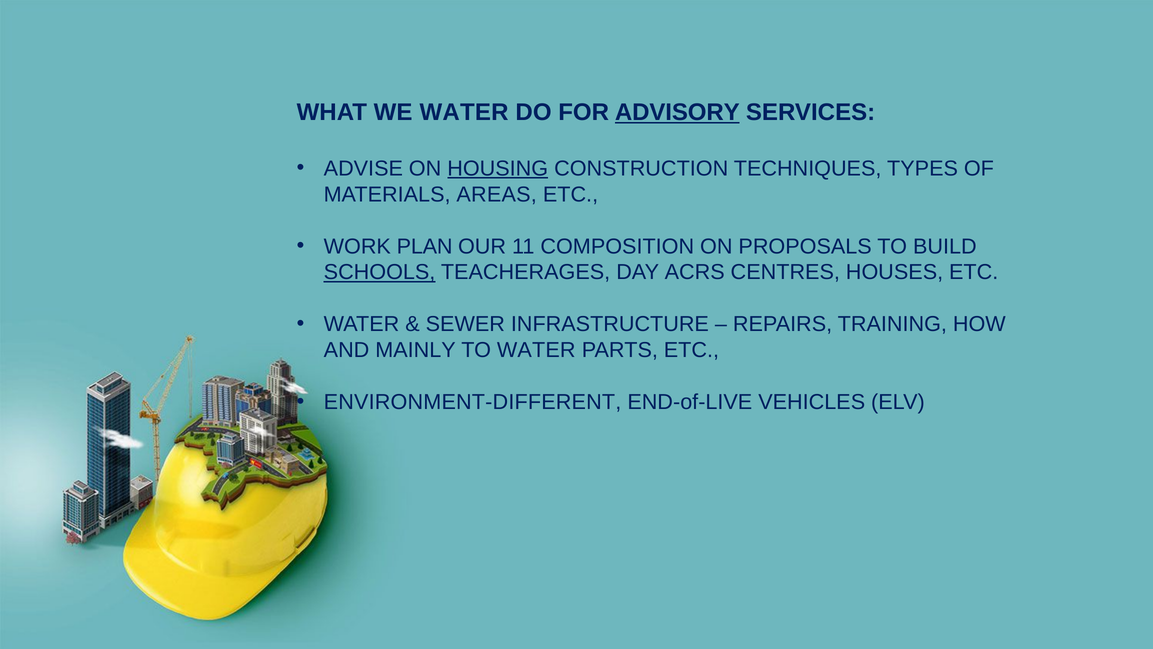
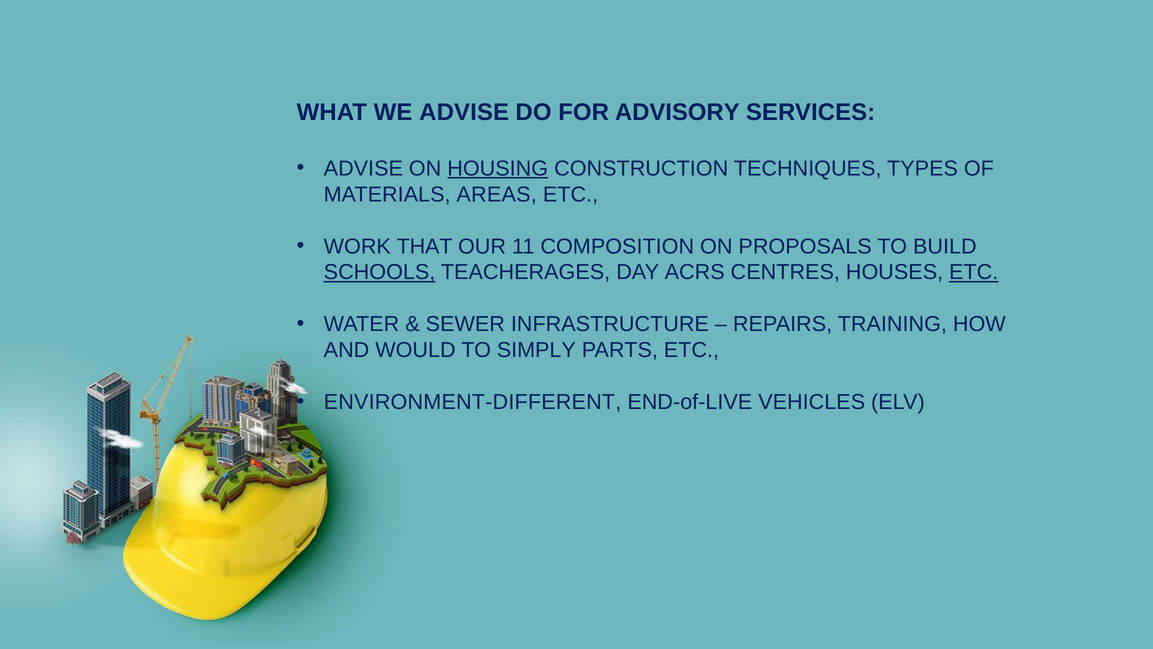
WE WATER: WATER -> ADVISE
ADVISORY underline: present -> none
PLAN: PLAN -> THAT
ETC at (974, 272) underline: none -> present
MAINLY: MAINLY -> WOULD
TO WATER: WATER -> SIMPLY
